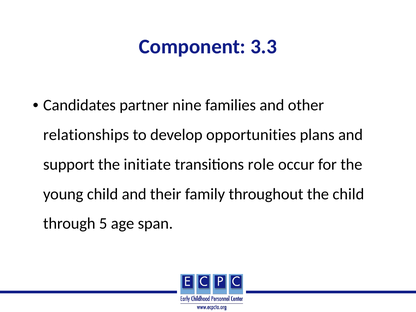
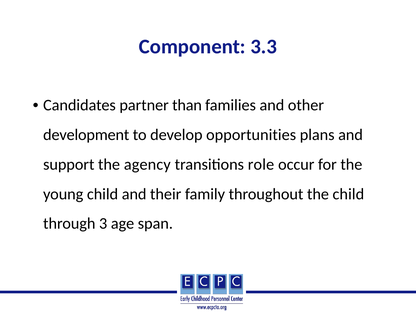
nine: nine -> than
relationships: relationships -> development
initiate: initiate -> agency
5: 5 -> 3
